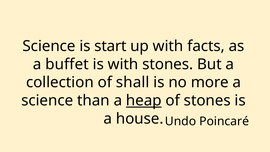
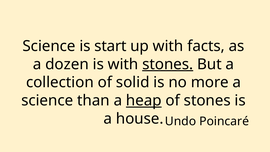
buffet: buffet -> dozen
stones at (168, 64) underline: none -> present
shall: shall -> solid
